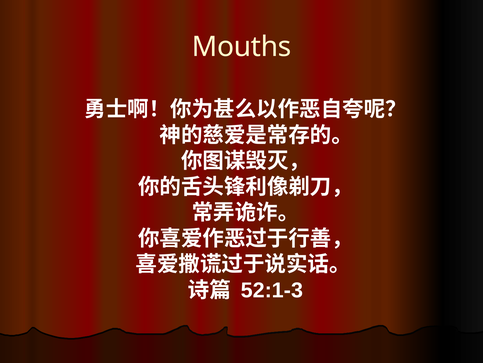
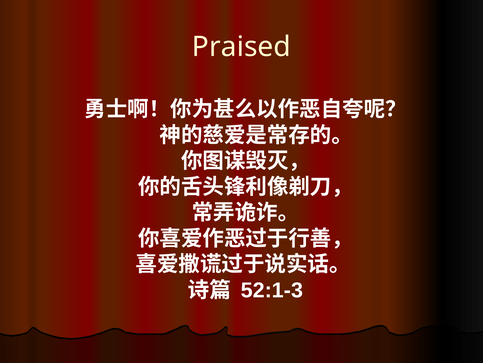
Mouths: Mouths -> Praised
